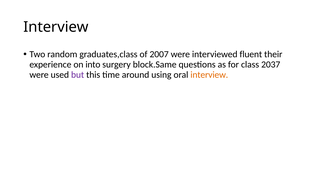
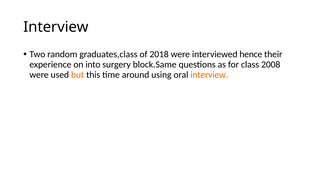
2007: 2007 -> 2018
fluent: fluent -> hence
2037: 2037 -> 2008
but colour: purple -> orange
